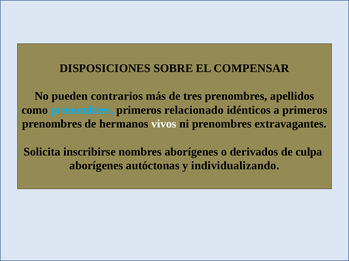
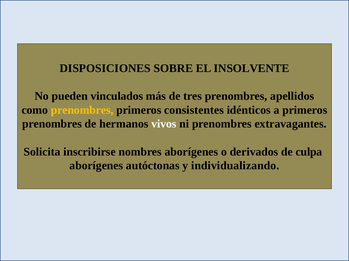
COMPENSAR: COMPENSAR -> INSOLVENTE
contrarios: contrarios -> vinculados
prenombres at (82, 110) colour: light blue -> yellow
relacionado: relacionado -> consistentes
